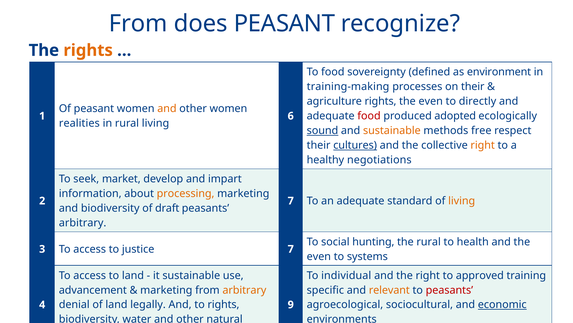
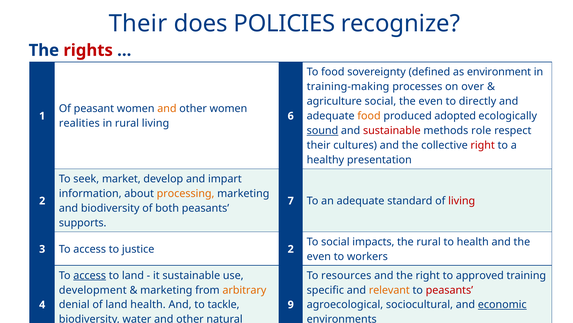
From at (138, 23): From -> Their
does PEASANT: PEASANT -> POLICIES
rights at (88, 50) colour: orange -> red
on their: their -> over
agriculture rights: rights -> social
food at (369, 116) colour: red -> orange
sustainable at (392, 130) colour: orange -> red
methods free: free -> role
cultures underline: present -> none
right at (483, 145) colour: orange -> red
negotiations: negotiations -> presentation
living at (462, 200) colour: orange -> red
draft: draft -> both
arbitrary at (83, 222): arbitrary -> supports
hunting: hunting -> impacts
justice 7: 7 -> 2
systems: systems -> workers
access at (90, 275) underline: none -> present
To individual: individual -> resources
advancement at (93, 289): advancement -> development
land legally: legally -> health
to rights: rights -> tackle
